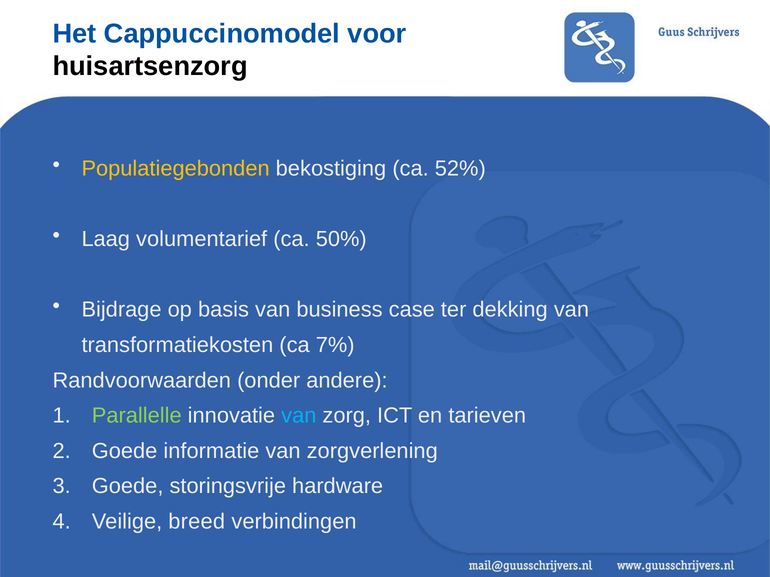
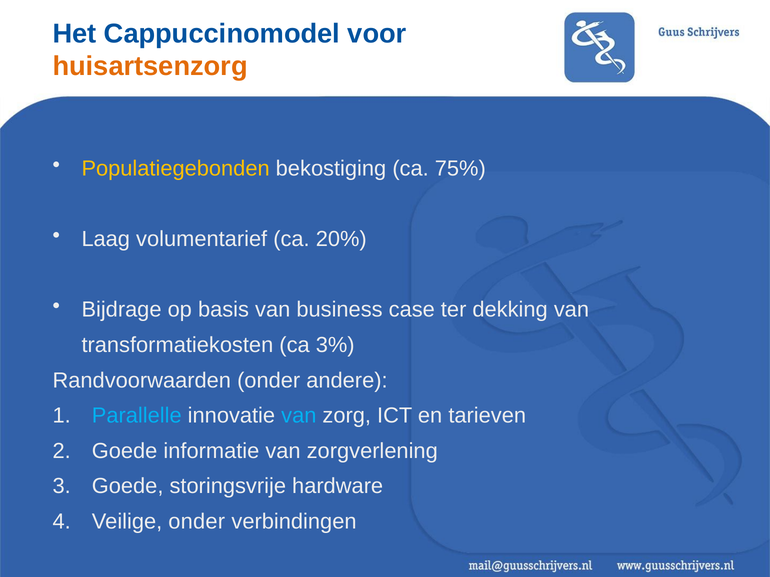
huisartsenzorg colour: black -> orange
52%: 52% -> 75%
50%: 50% -> 20%
7%: 7% -> 3%
Parallelle colour: light green -> light blue
Veilige breed: breed -> onder
